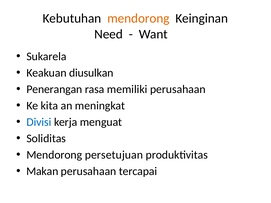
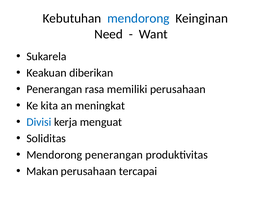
mendorong at (138, 18) colour: orange -> blue
diusulkan: diusulkan -> diberikan
Mendorong persetujuan: persetujuan -> penerangan
